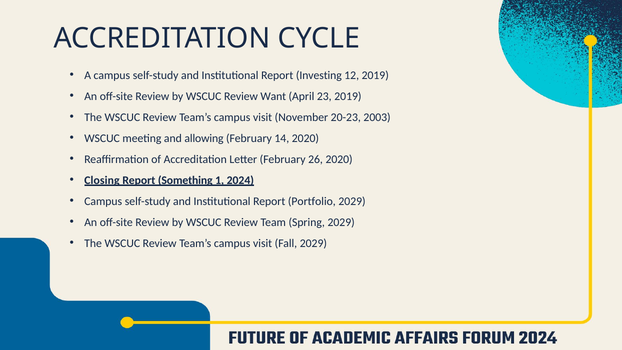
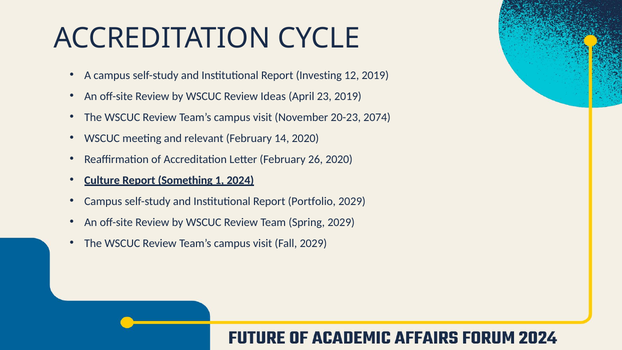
Want: Want -> Ideas
2003: 2003 -> 2074
allowing: allowing -> relevant
Closing: Closing -> Culture
